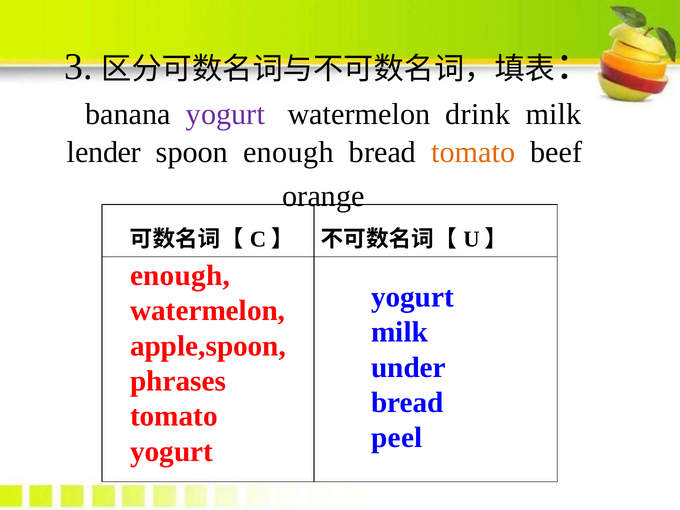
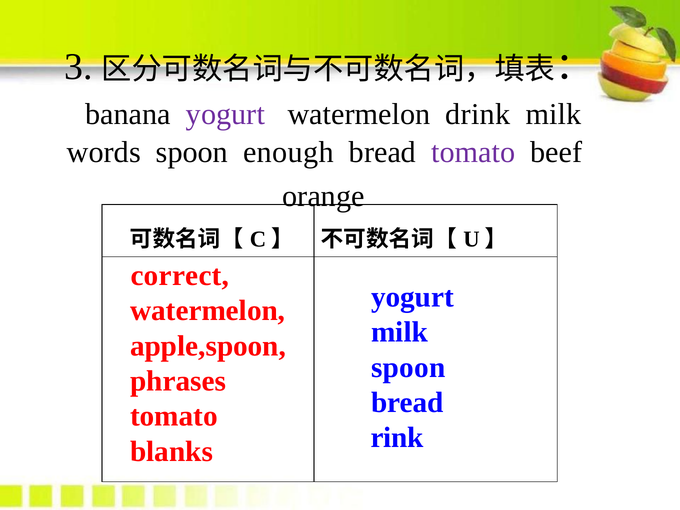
lender: lender -> words
tomato at (473, 152) colour: orange -> purple
enough at (180, 276): enough -> correct
under at (408, 367): under -> spoon
peel: peel -> rink
yogurt at (172, 451): yogurt -> blanks
